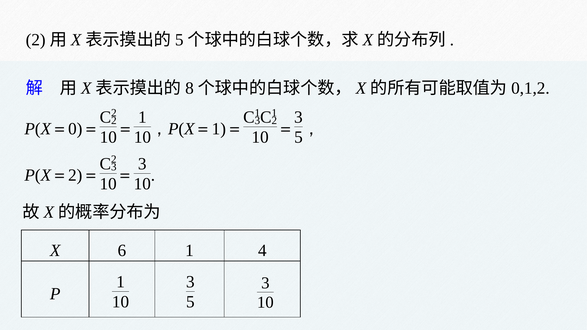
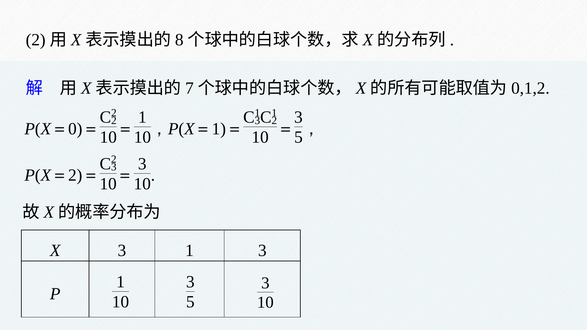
5 at (179, 40): 5 -> 8
8: 8 -> 7
X 6: 6 -> 3
4 at (262, 251): 4 -> 3
